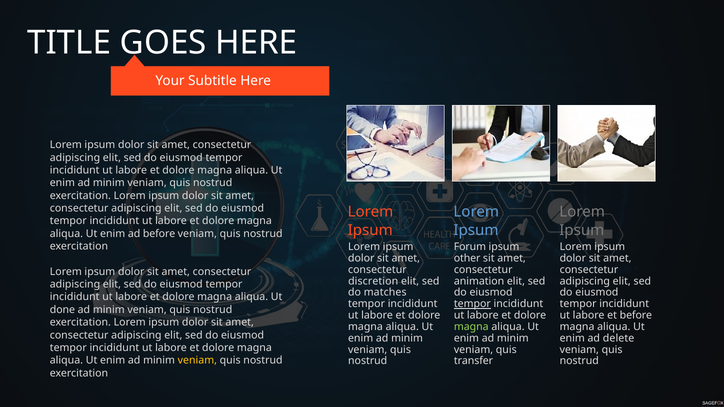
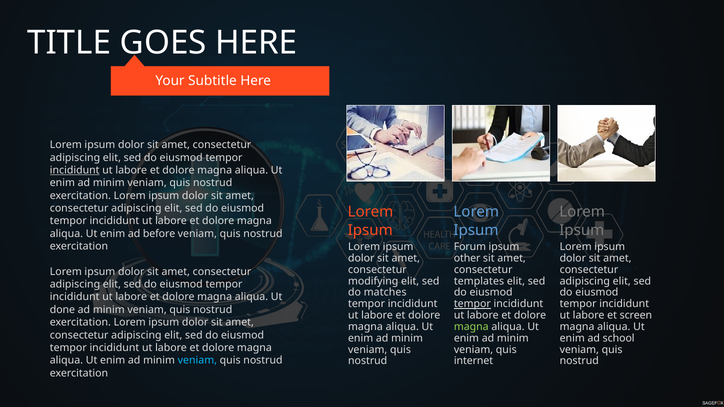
incididunt at (75, 170) underline: none -> present
discretion: discretion -> modifying
animation: animation -> templates
et before: before -> screen
delete: delete -> school
veniam at (197, 361) colour: yellow -> light blue
transfer: transfer -> internet
